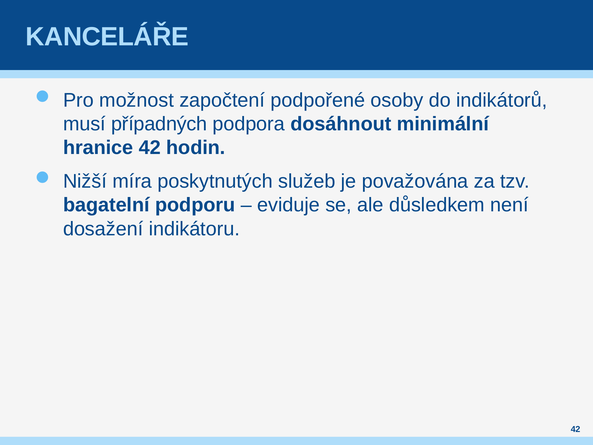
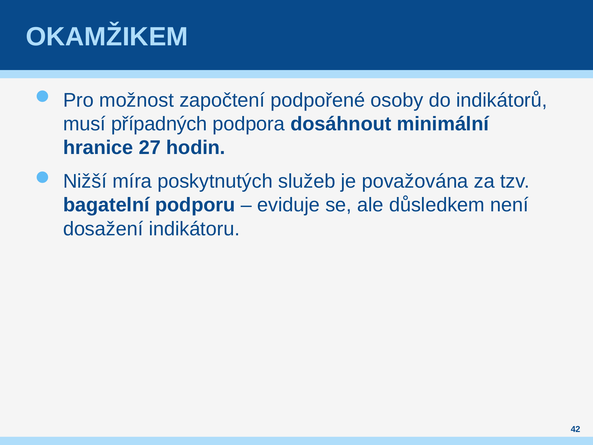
KANCELÁŘE: KANCELÁŘE -> OKAMŽIKEM
hranice 42: 42 -> 27
